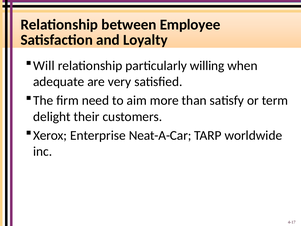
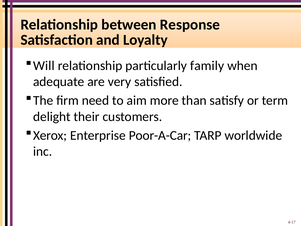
Employee: Employee -> Response
willing: willing -> family
Neat-A-Car: Neat-A-Car -> Poor-A-Car
